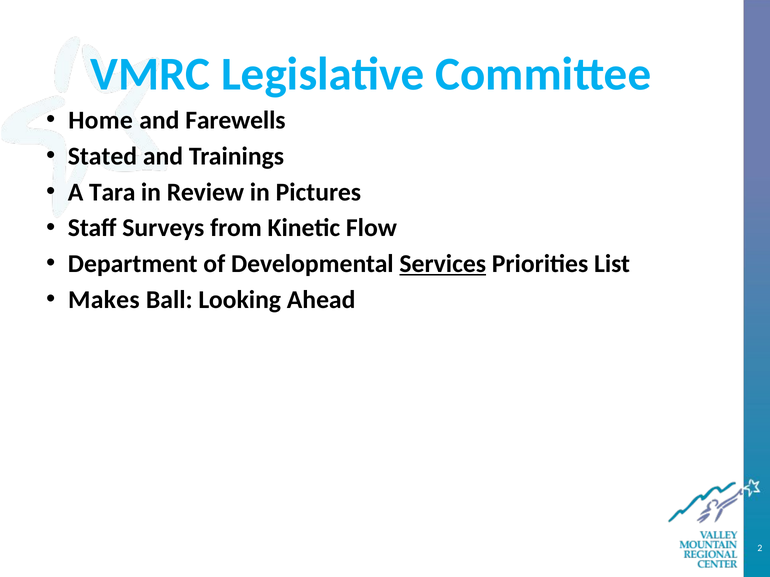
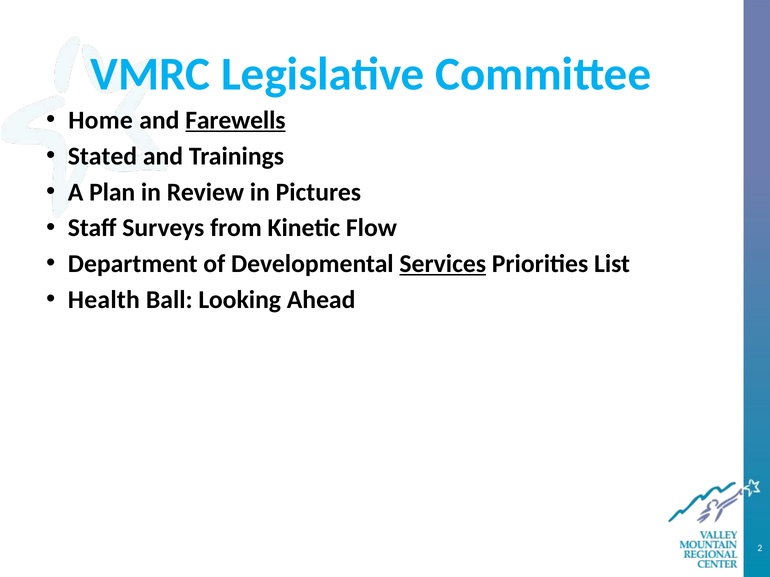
Farewells underline: none -> present
Tara: Tara -> Plan
Makes: Makes -> Health
